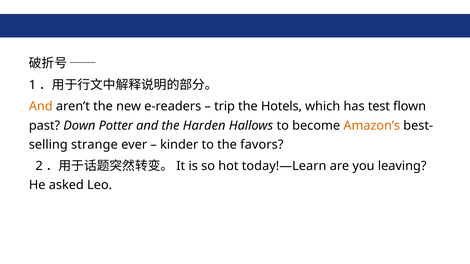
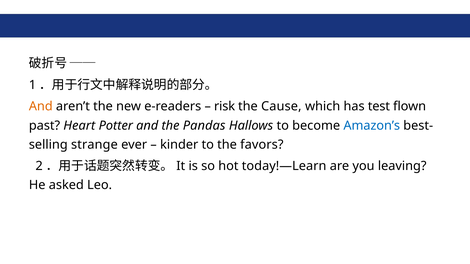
trip: trip -> risk
Hotels: Hotels -> Cause
Down: Down -> Heart
Harden: Harden -> Pandas
Amazon’s colour: orange -> blue
